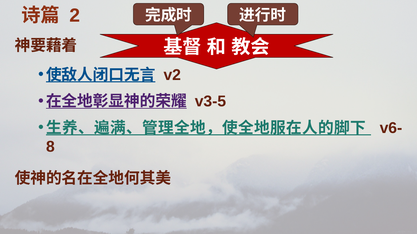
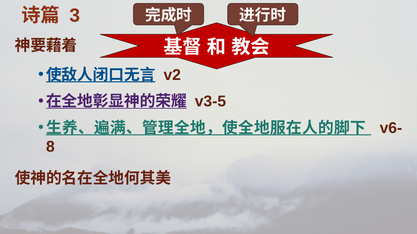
2: 2 -> 3
